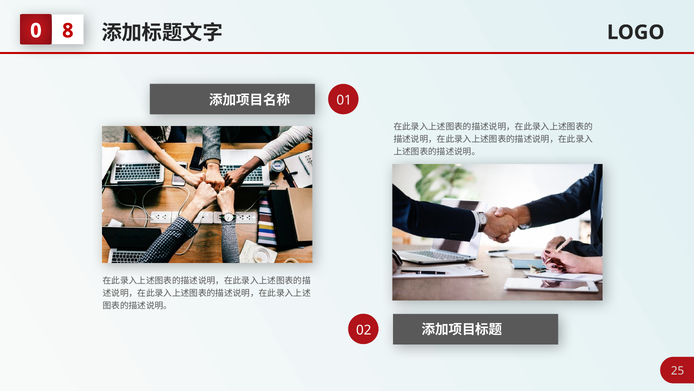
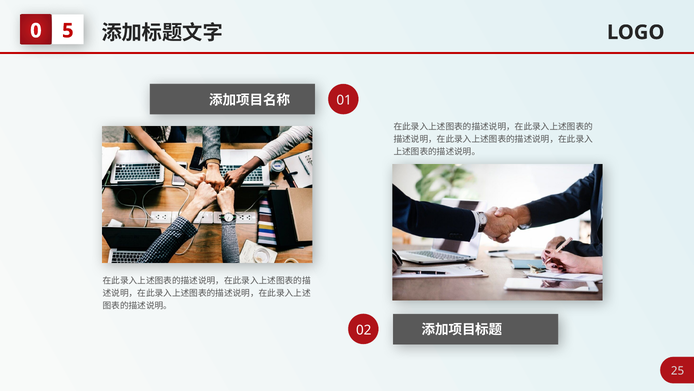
8: 8 -> 5
